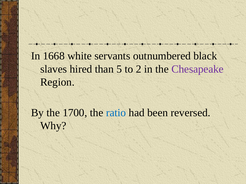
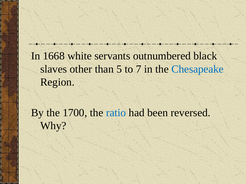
hired: hired -> other
2: 2 -> 7
Chesapeake colour: purple -> blue
